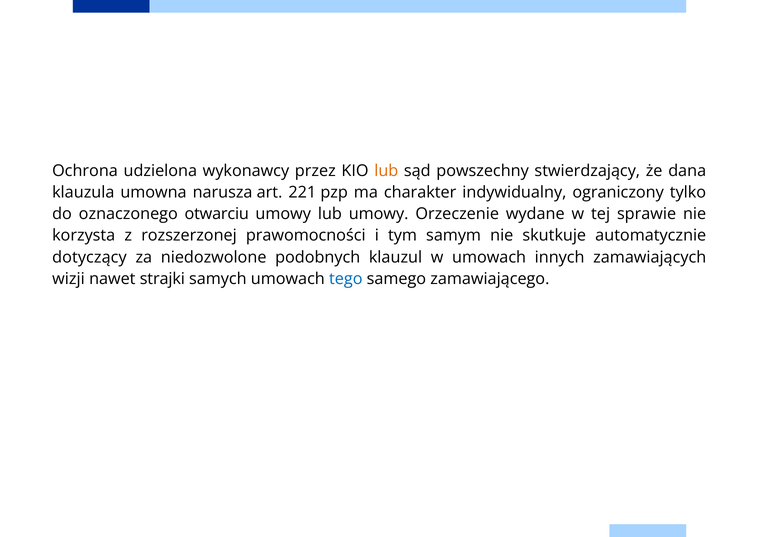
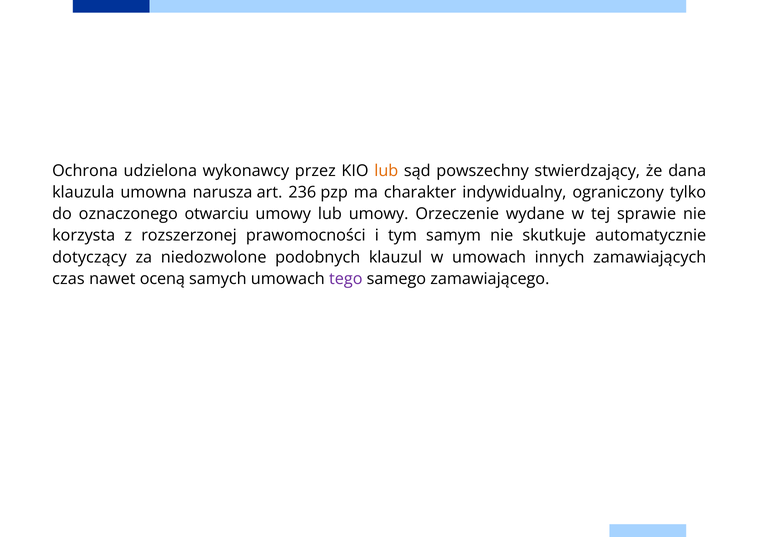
221: 221 -> 236
wizji: wizji -> czas
strajki: strajki -> oceną
tego colour: blue -> purple
